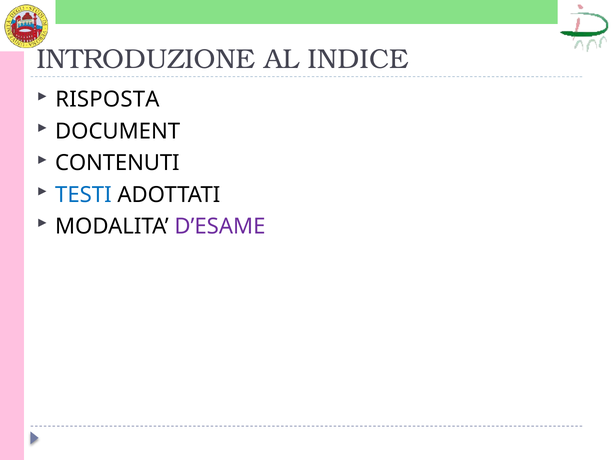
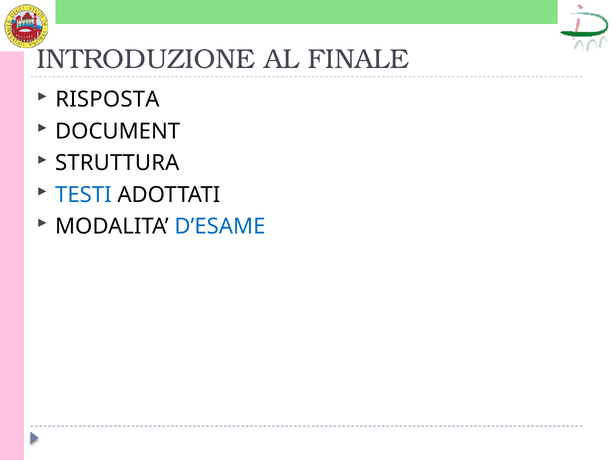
INDICE: INDICE -> FINALE
CONTENUTI: CONTENUTI -> STRUTTURA
D’ESAME colour: purple -> blue
